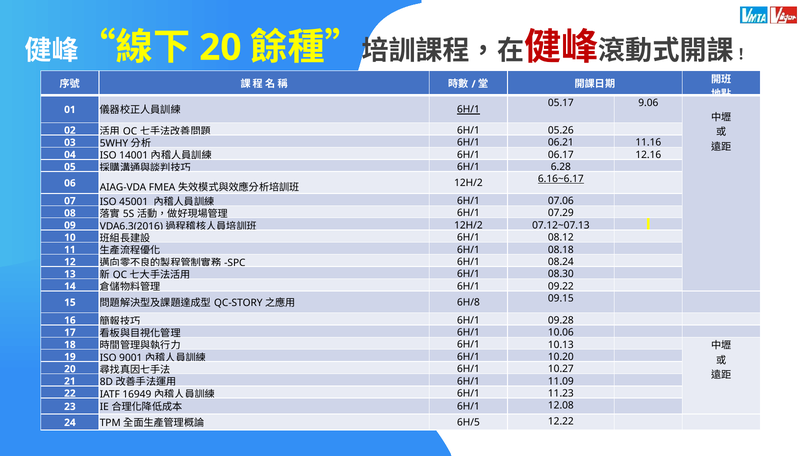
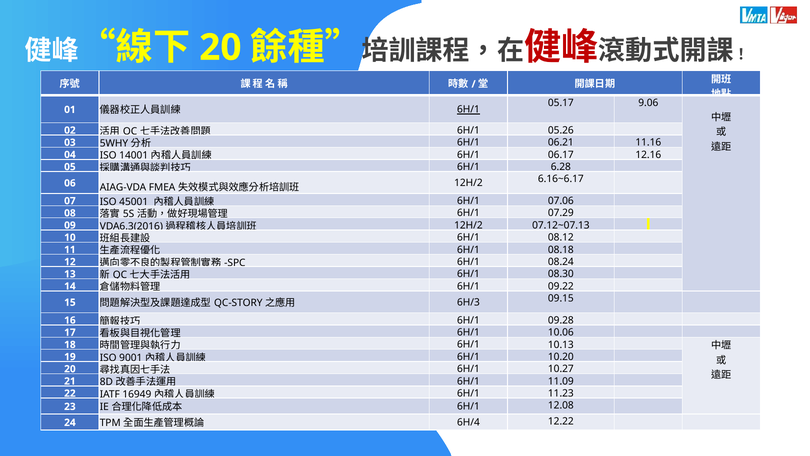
6.16~6.17 underline: present -> none
6H/8: 6H/8 -> 6H/3
6H/5: 6H/5 -> 6H/4
